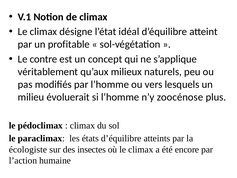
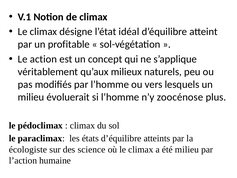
contre: contre -> action
insectes: insectes -> science
été encore: encore -> milieu
